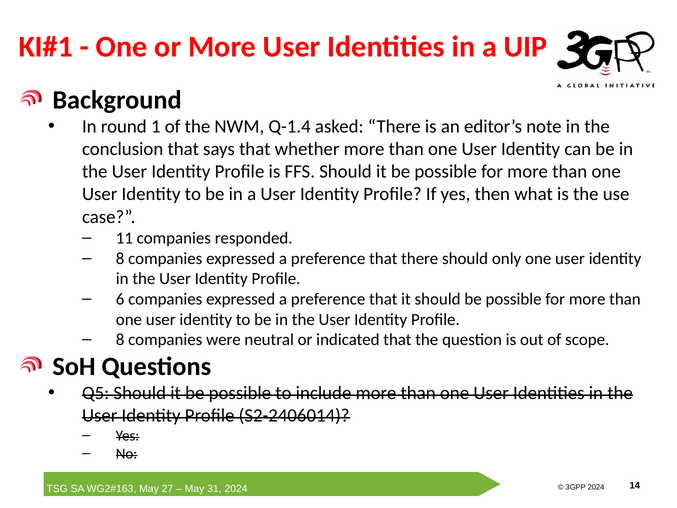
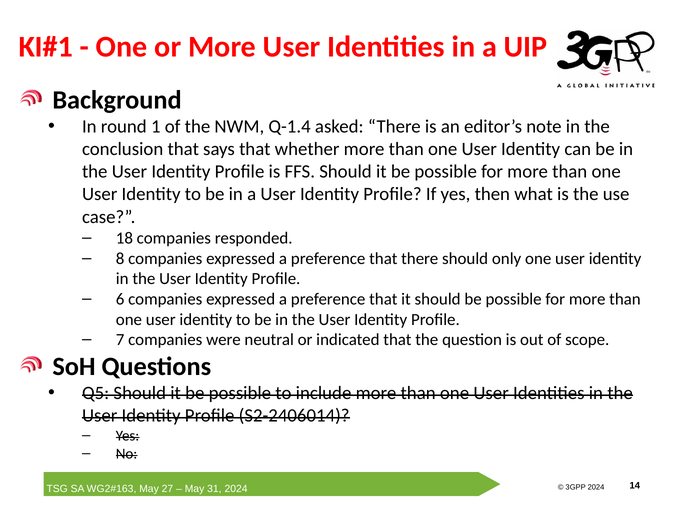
11: 11 -> 18
8 at (120, 340): 8 -> 7
